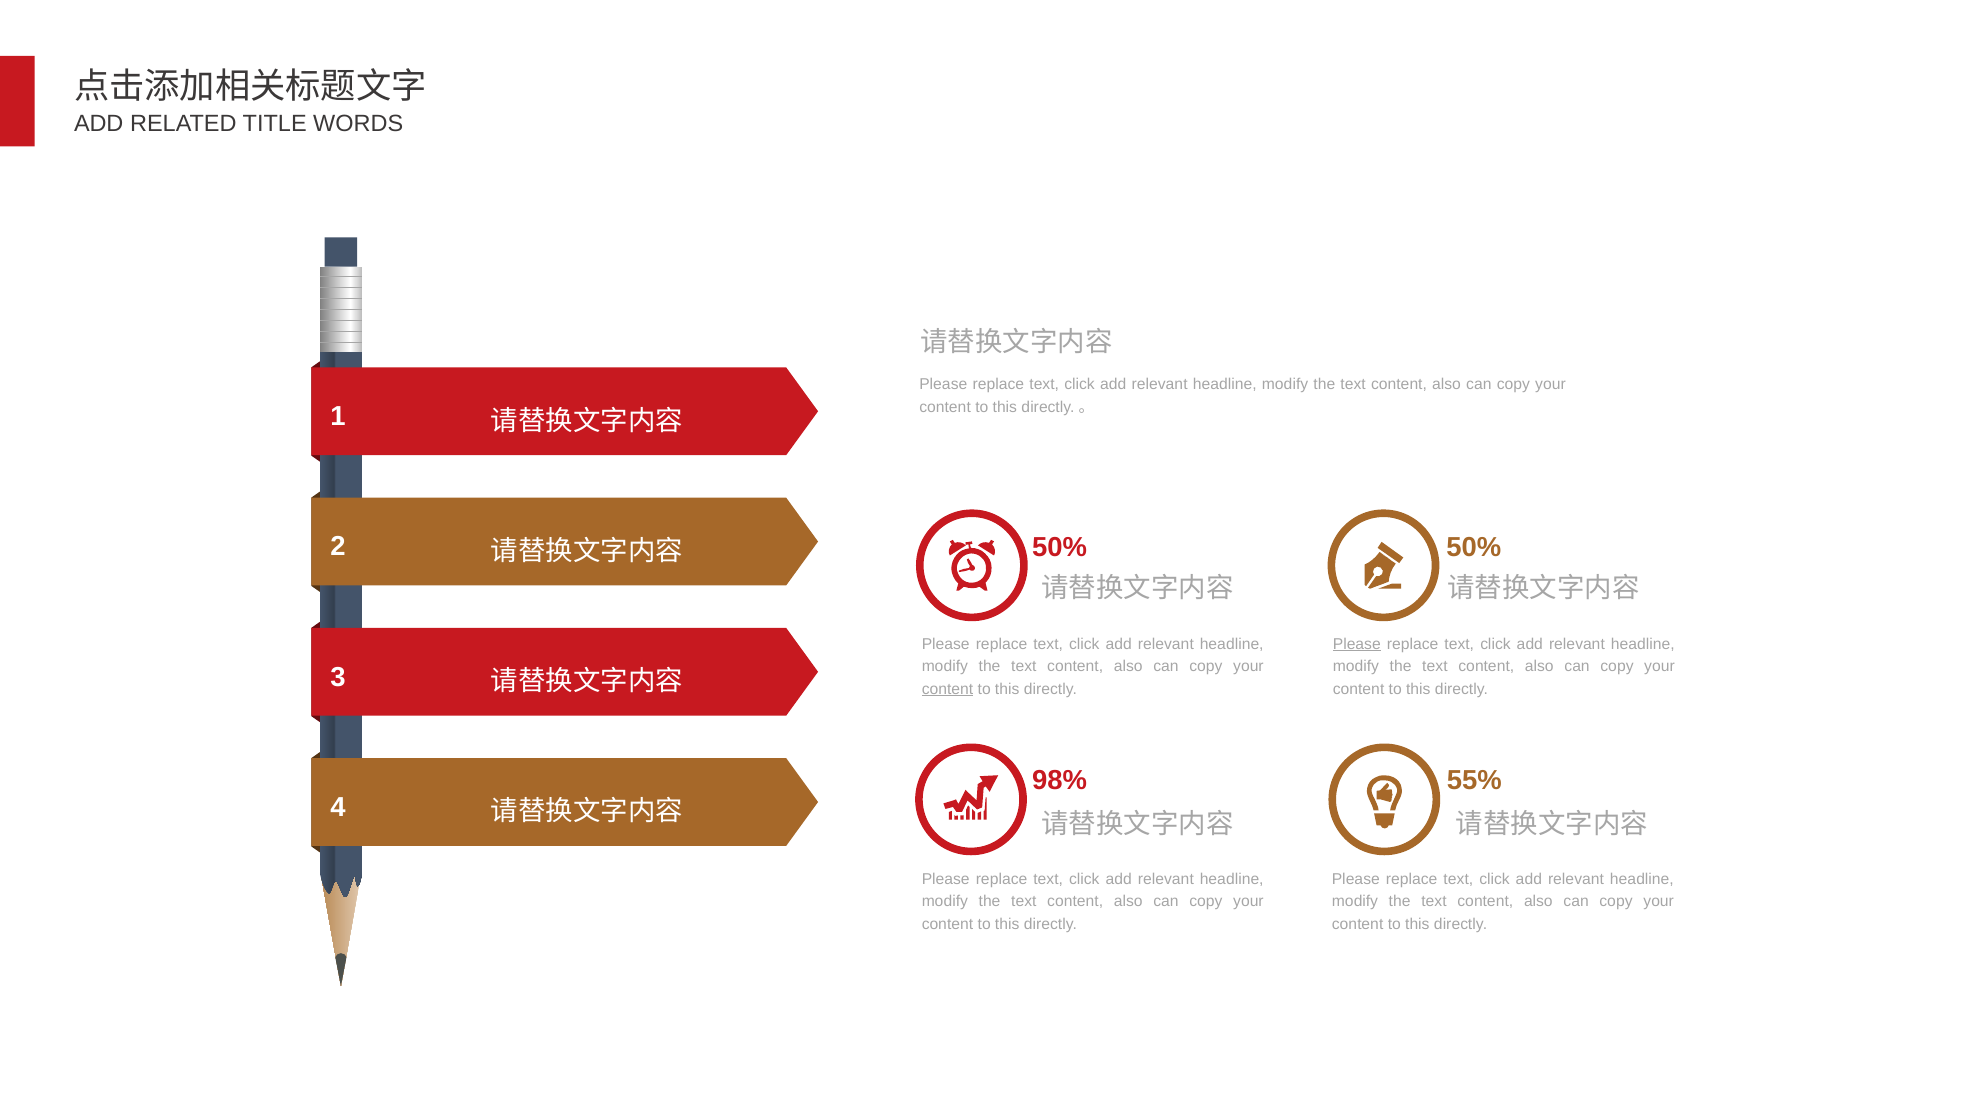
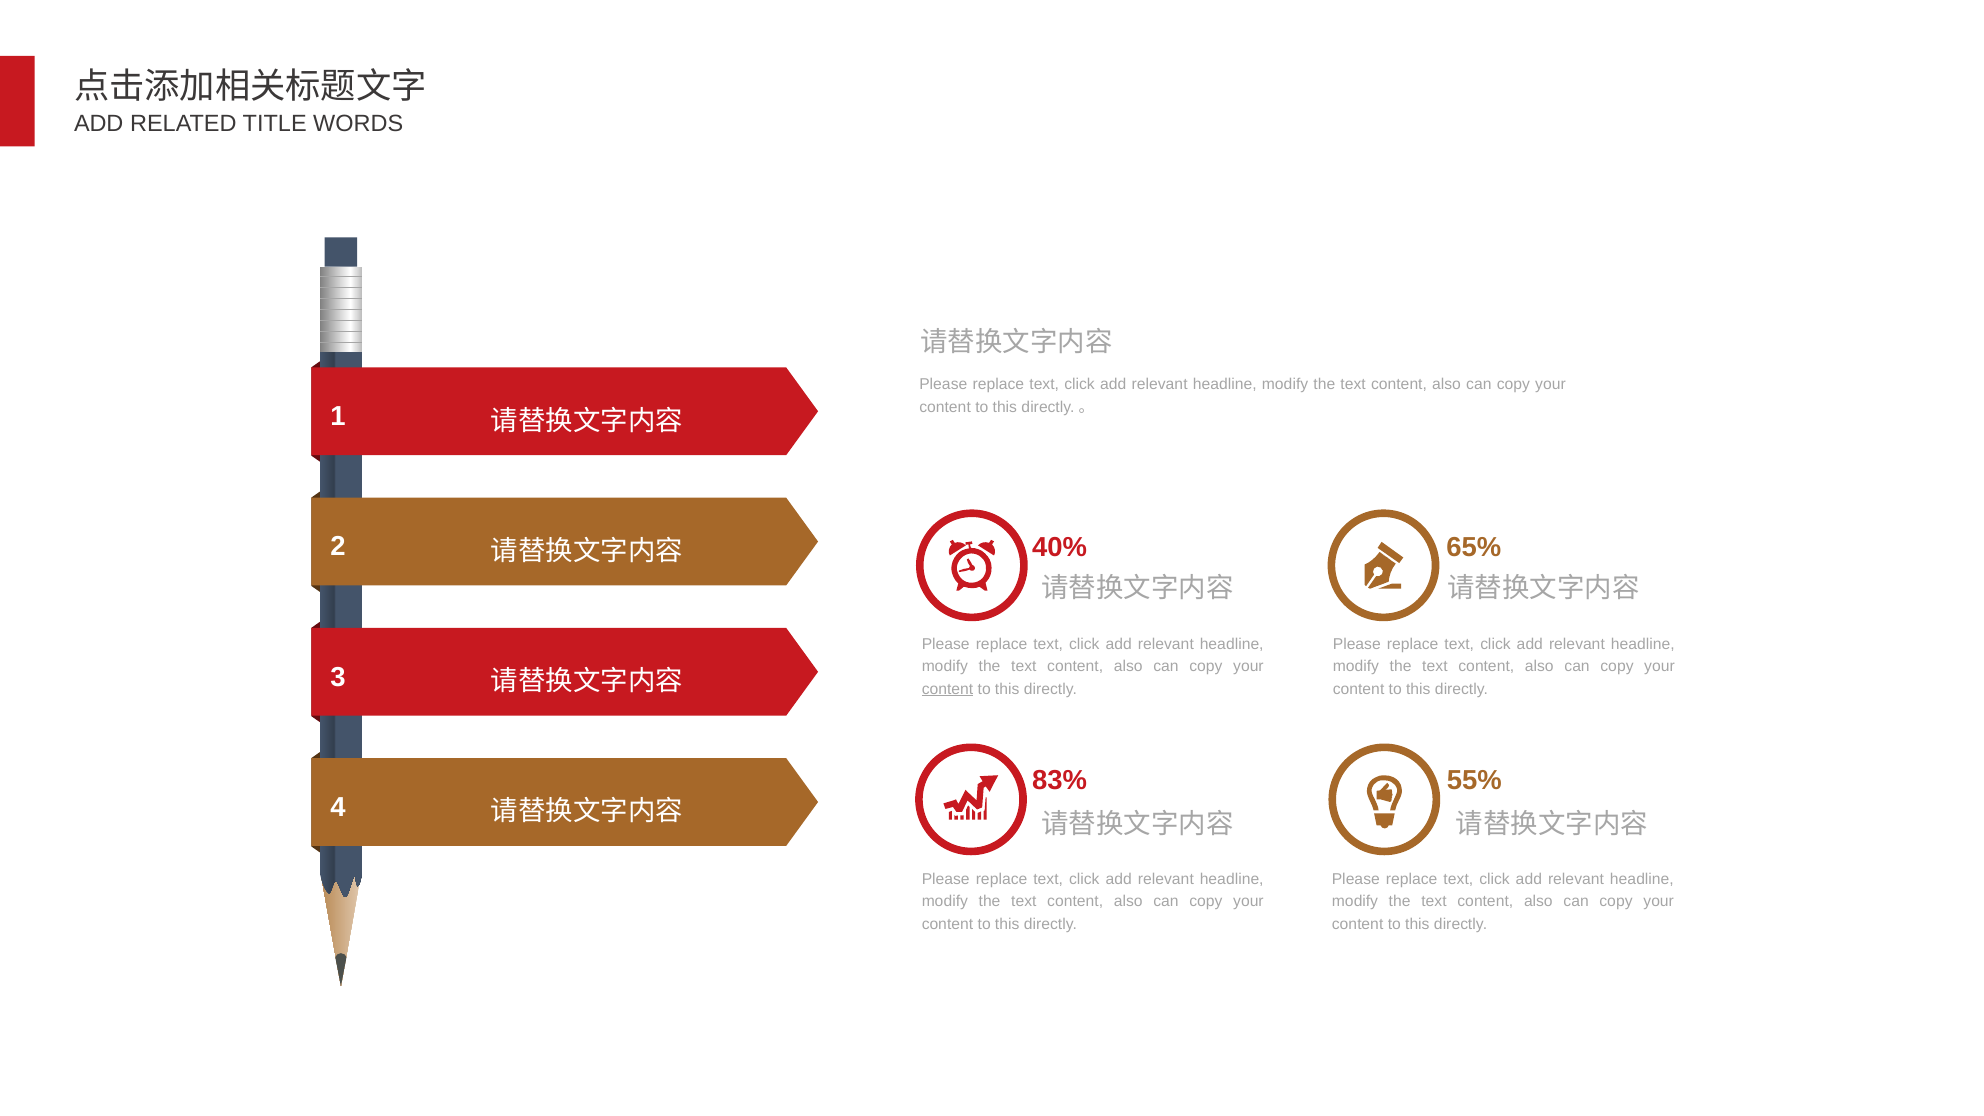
50% at (1060, 547): 50% -> 40%
50% at (1474, 547): 50% -> 65%
Please at (1357, 644) underline: present -> none
98%: 98% -> 83%
